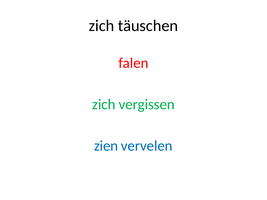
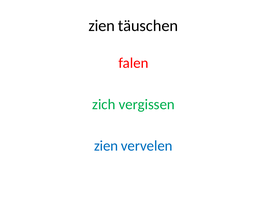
zich at (102, 26): zich -> zien
